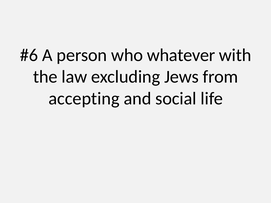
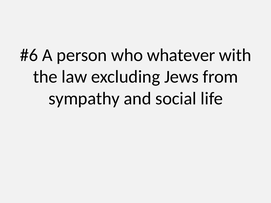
accepting: accepting -> sympathy
